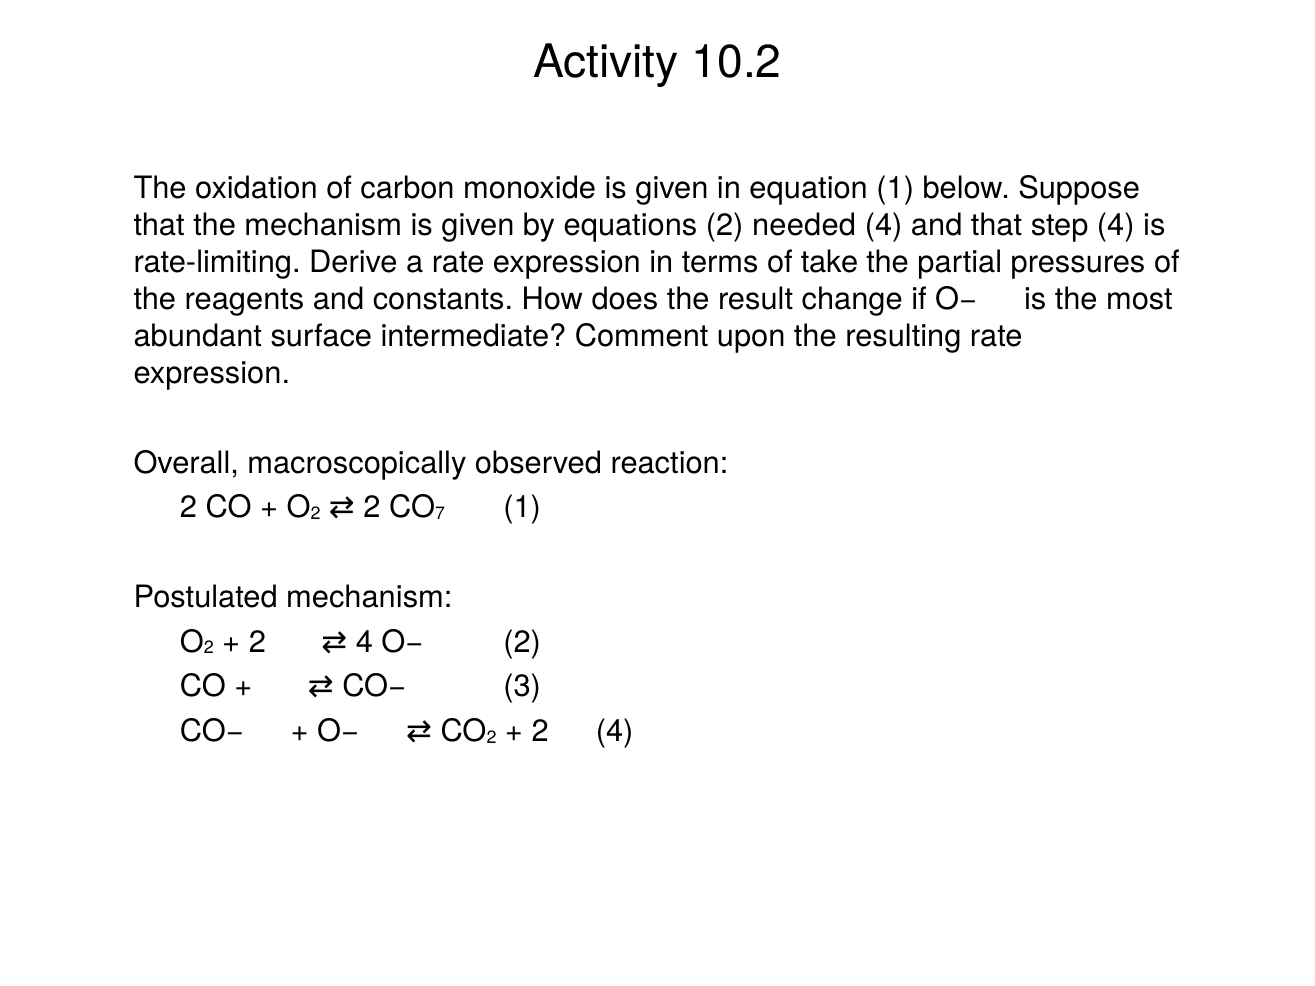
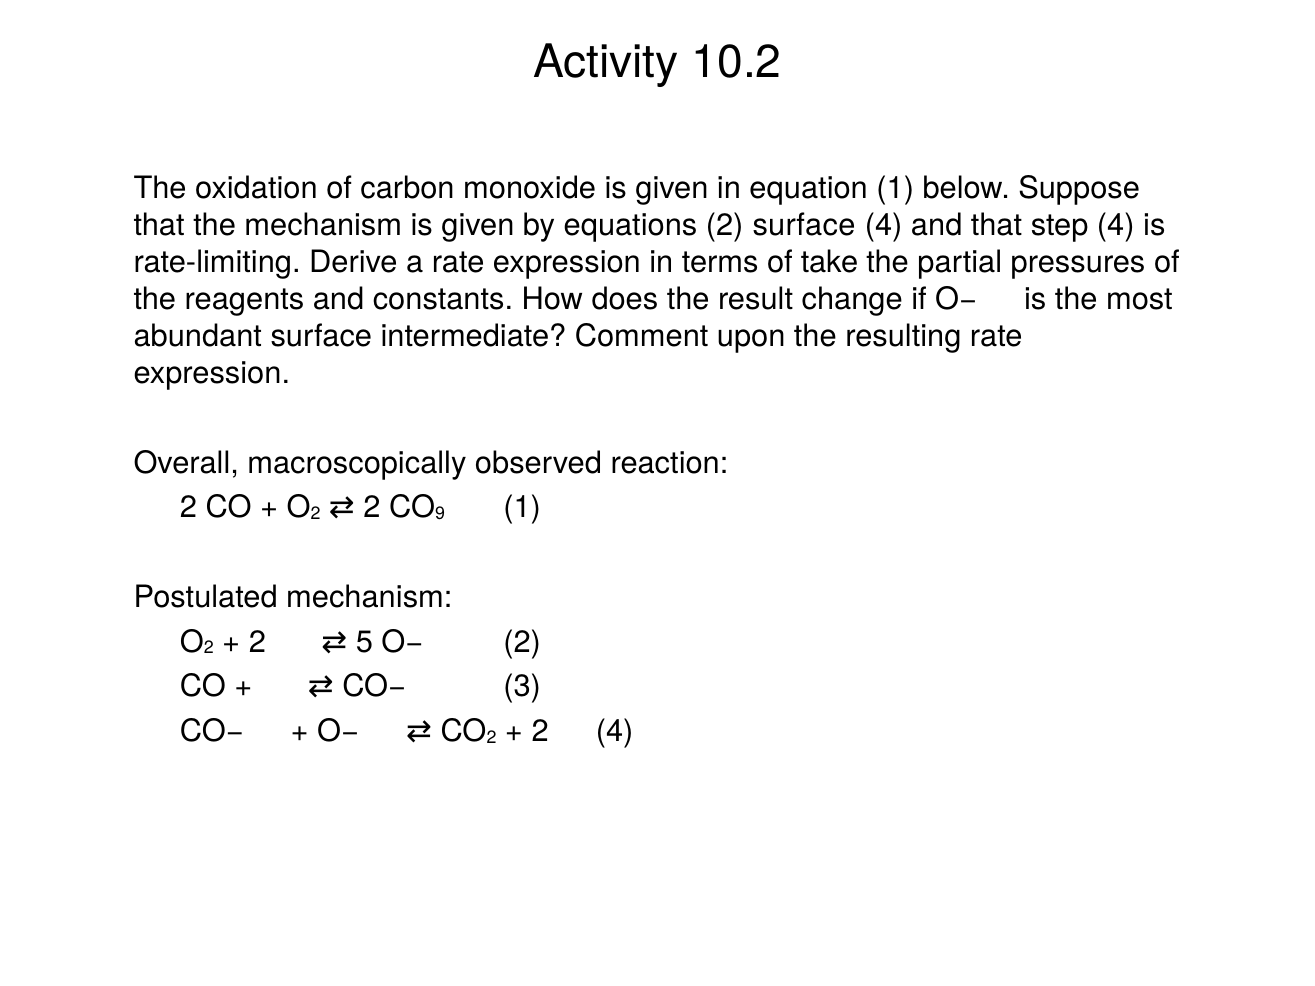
2 needed: needed -> surface
7: 7 -> 9
2 4: 4 -> 5
